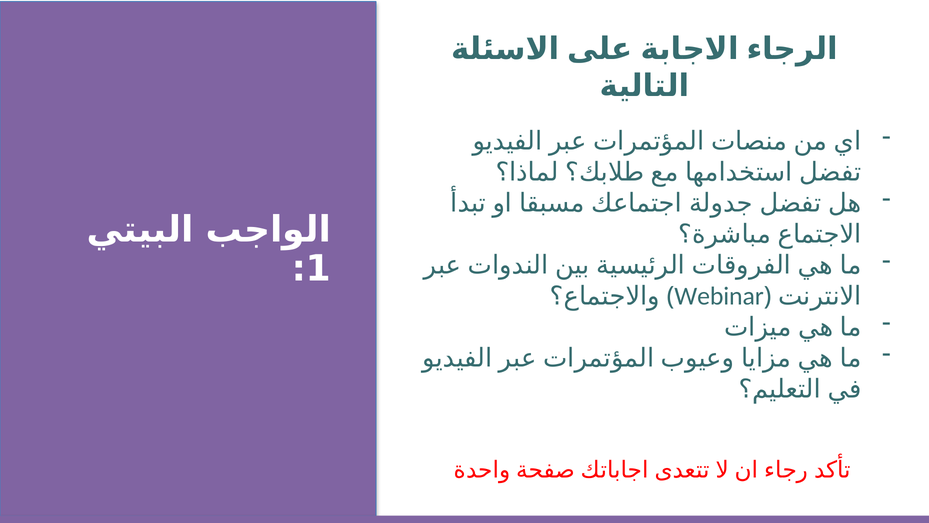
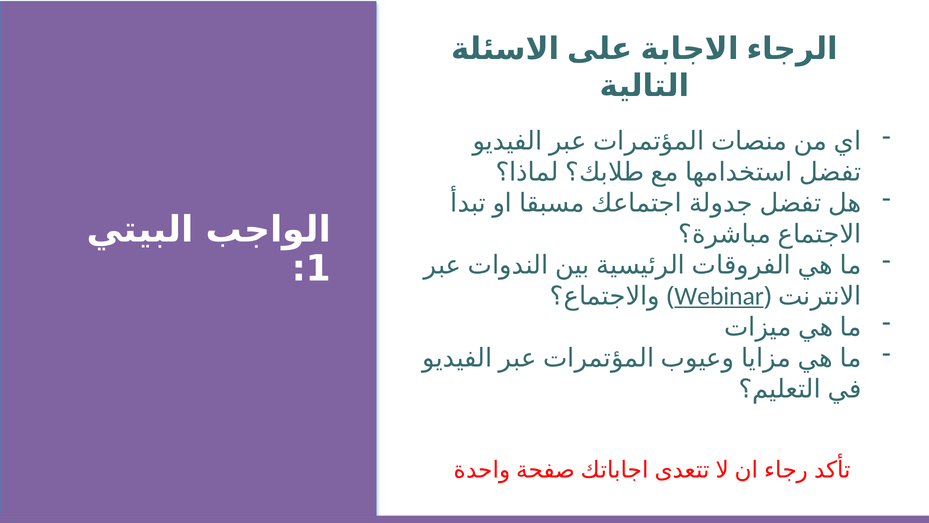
Webinar underline: none -> present
